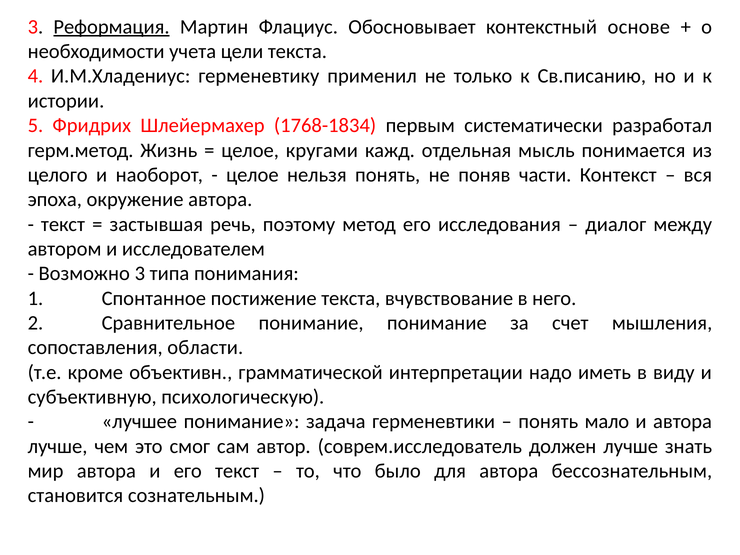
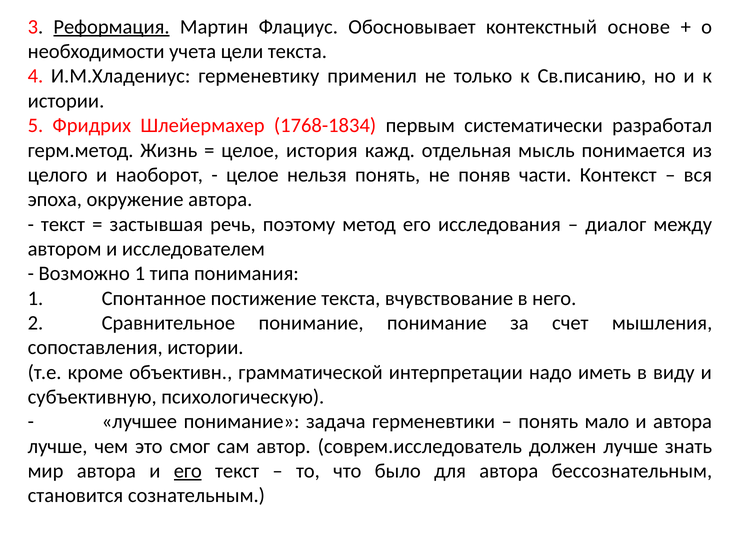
кругами: кругами -> история
Возможно 3: 3 -> 1
сопоставления области: области -> истории
его at (188, 471) underline: none -> present
